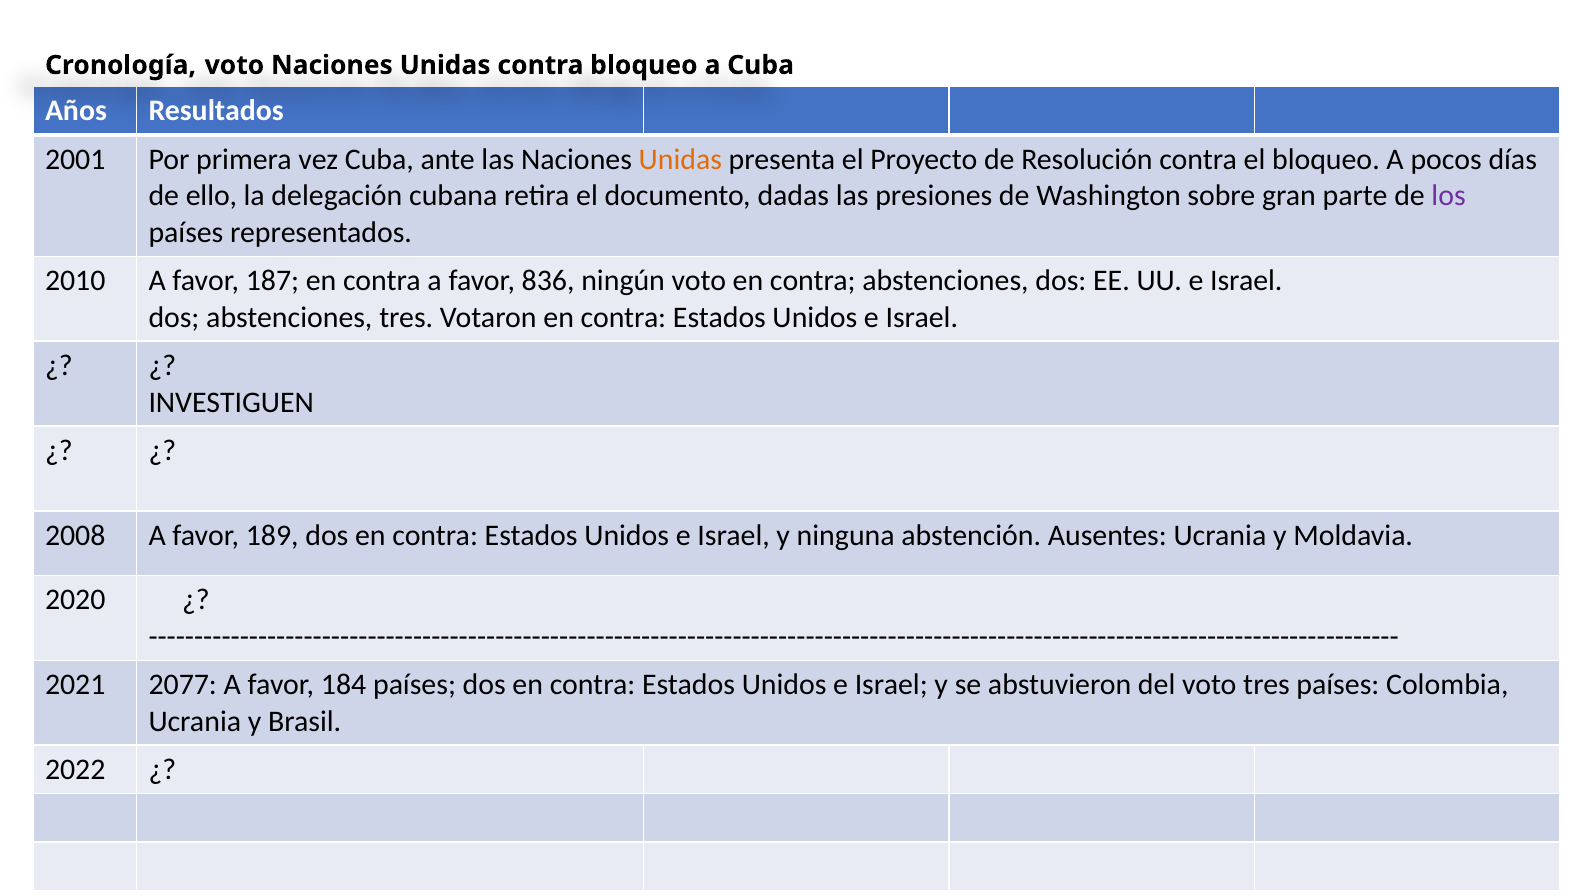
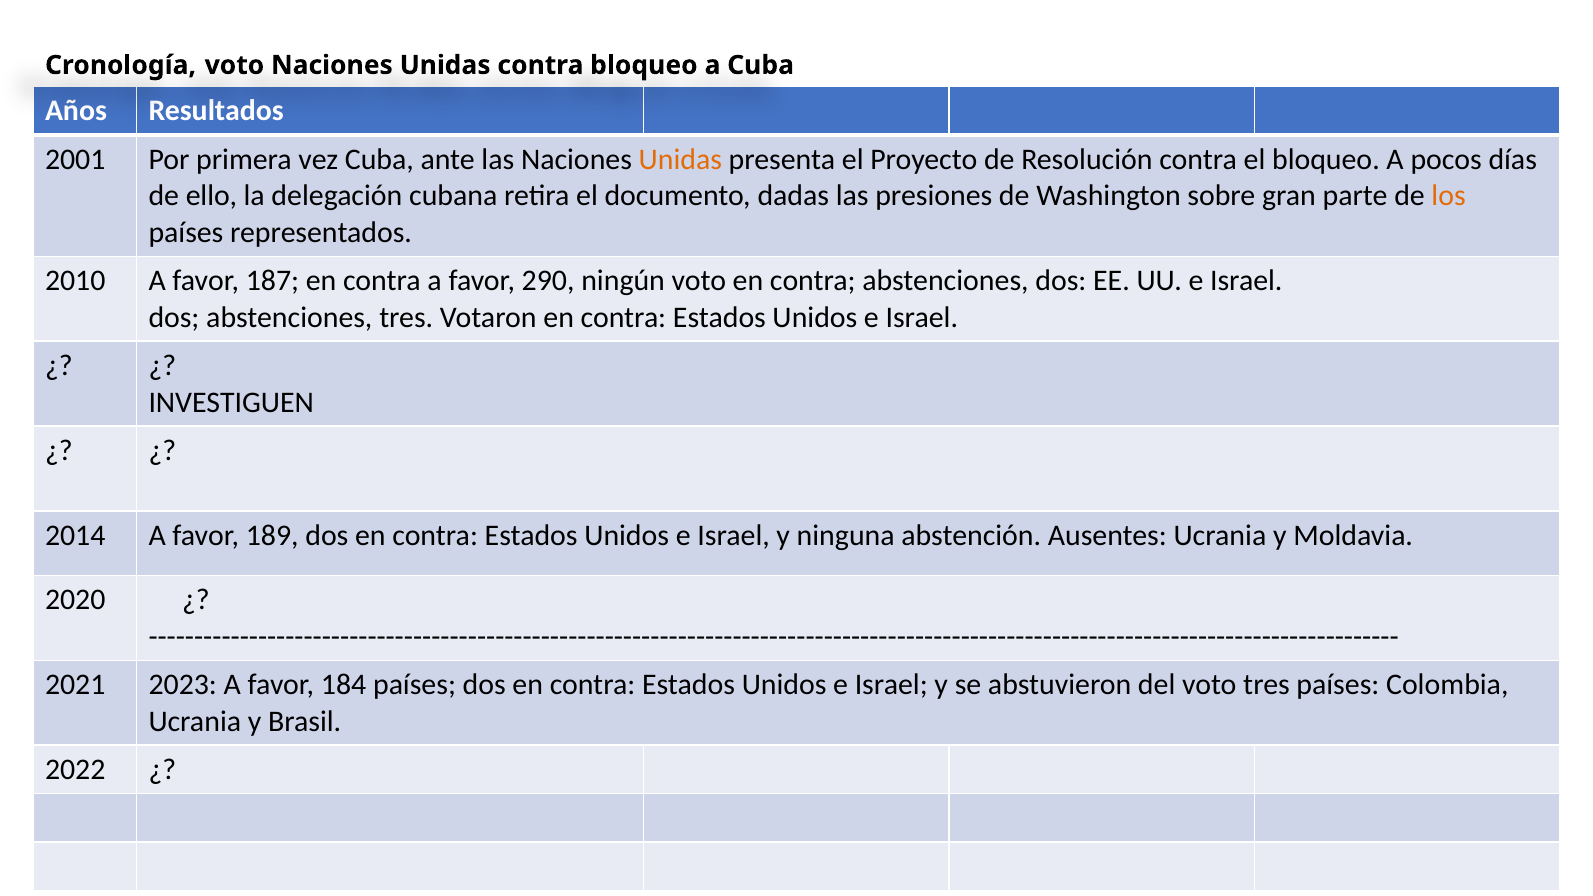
los colour: purple -> orange
836: 836 -> 290
2008: 2008 -> 2014
2077: 2077 -> 2023
